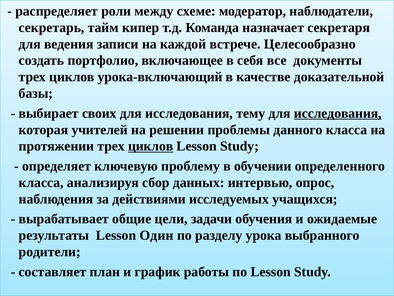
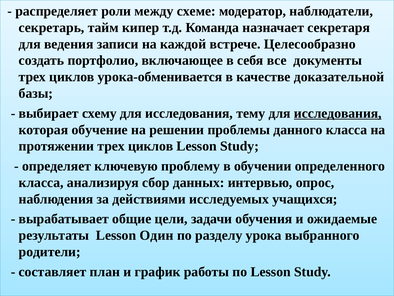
урока-включающий: урока-включающий -> урока-обменивается
своих: своих -> схему
учителей: учителей -> обучение
циклов at (151, 146) underline: present -> none
